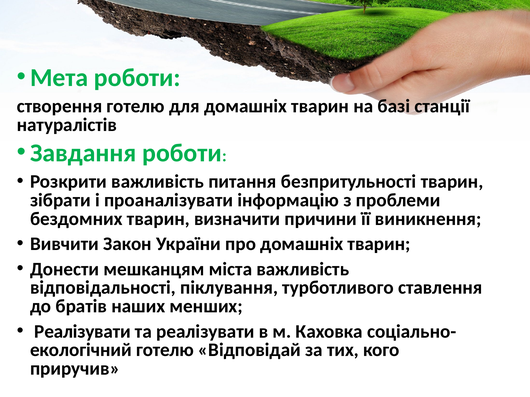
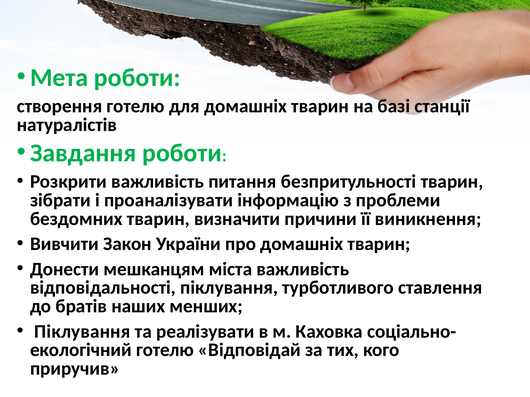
Реалізувати at (83, 332): Реалізувати -> Піклування
